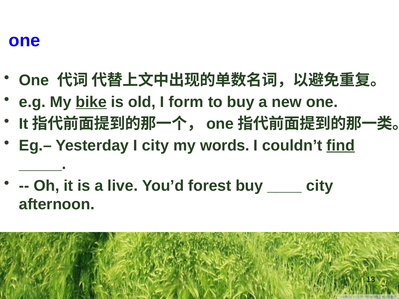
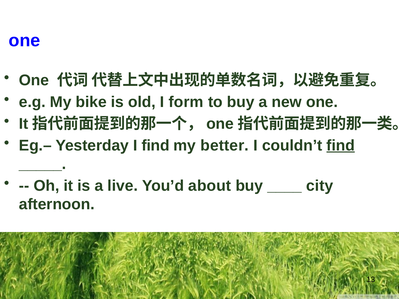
bike underline: present -> none
I city: city -> find
words: words -> better
forest: forest -> about
